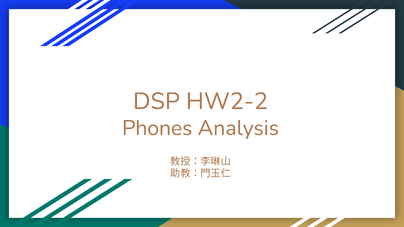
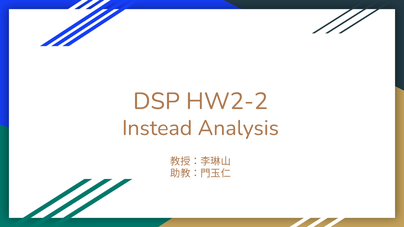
Phones: Phones -> Instead
